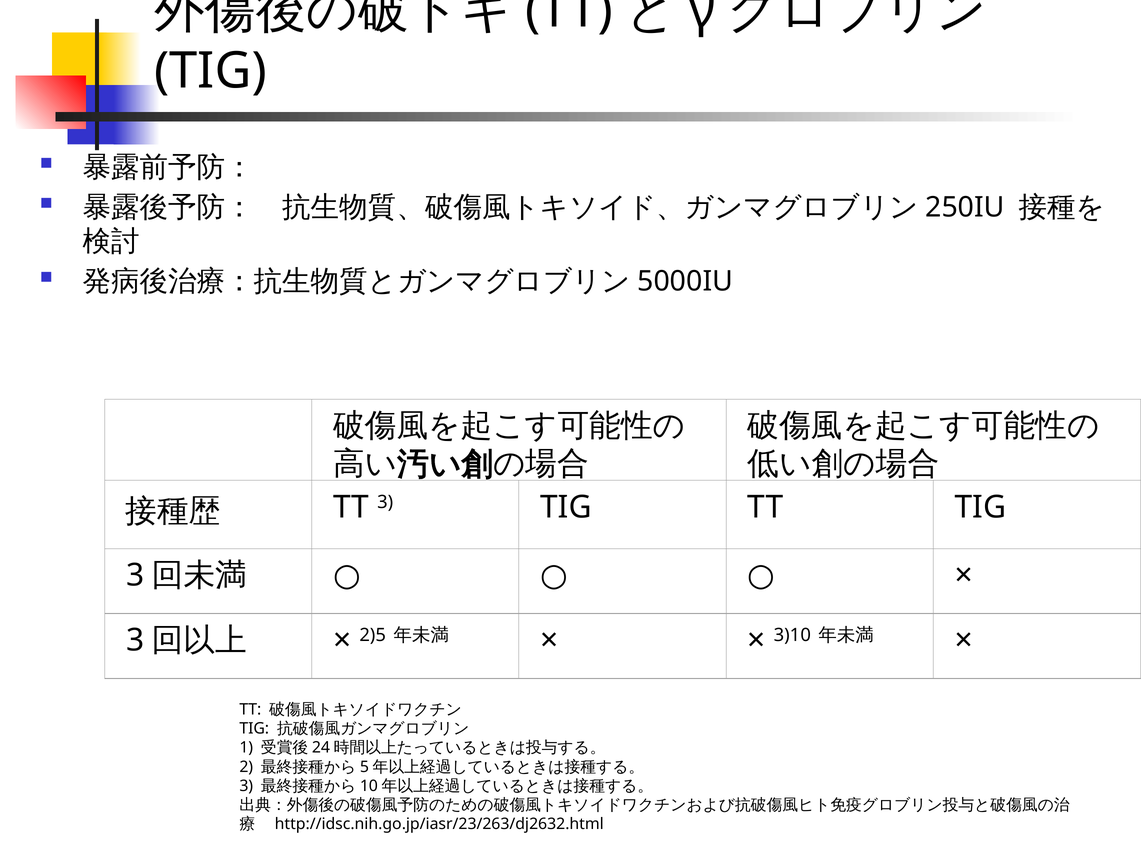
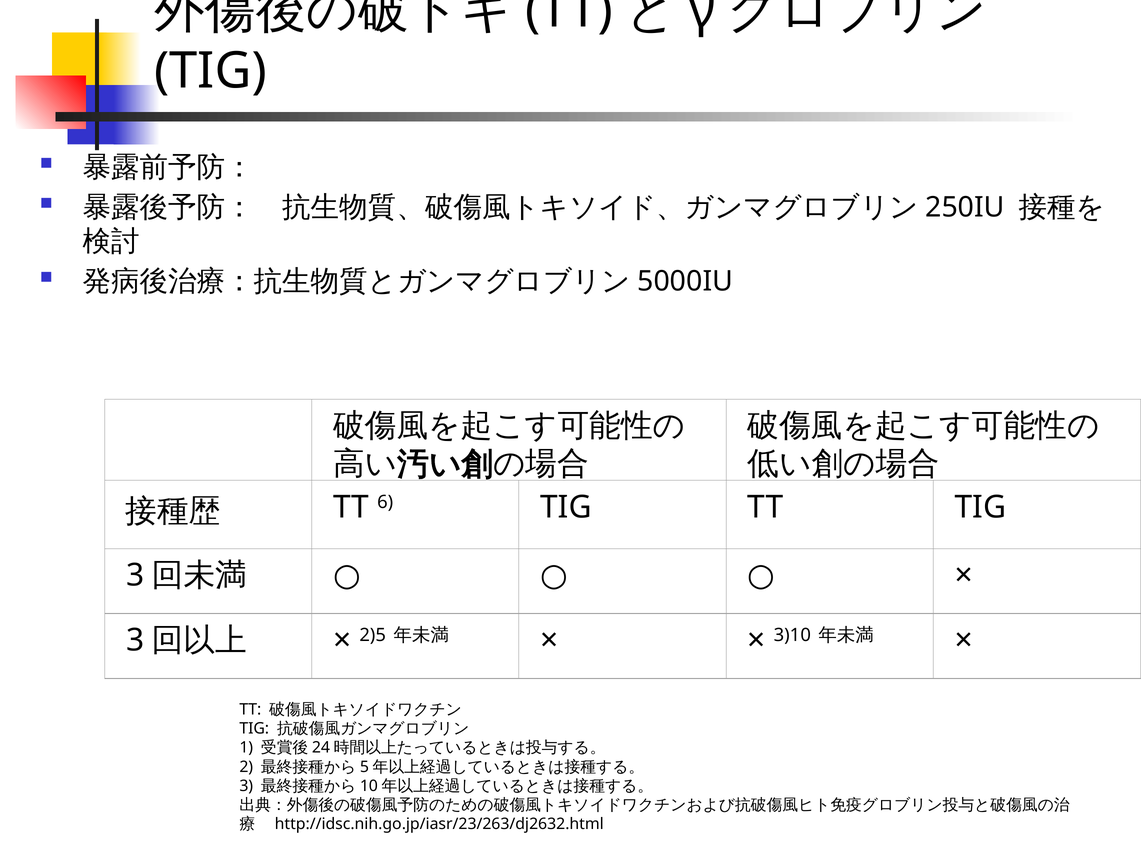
TT 3: 3 -> 6
